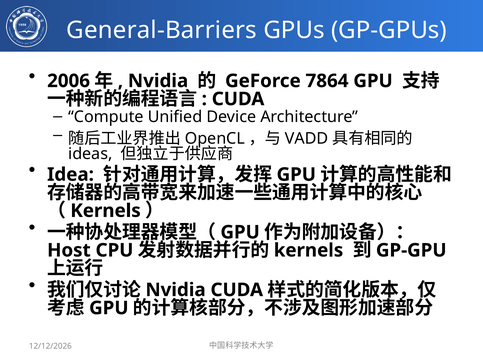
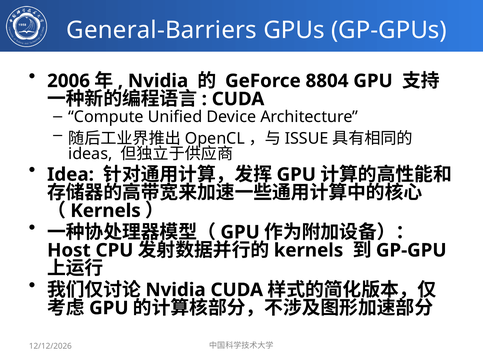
7864: 7864 -> 8804
VADD: VADD -> ISSUE
